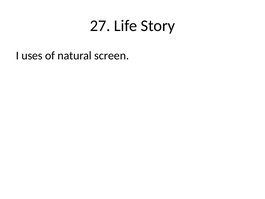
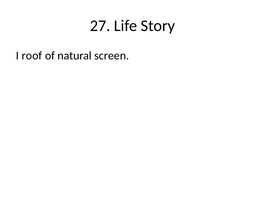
uses: uses -> roof
